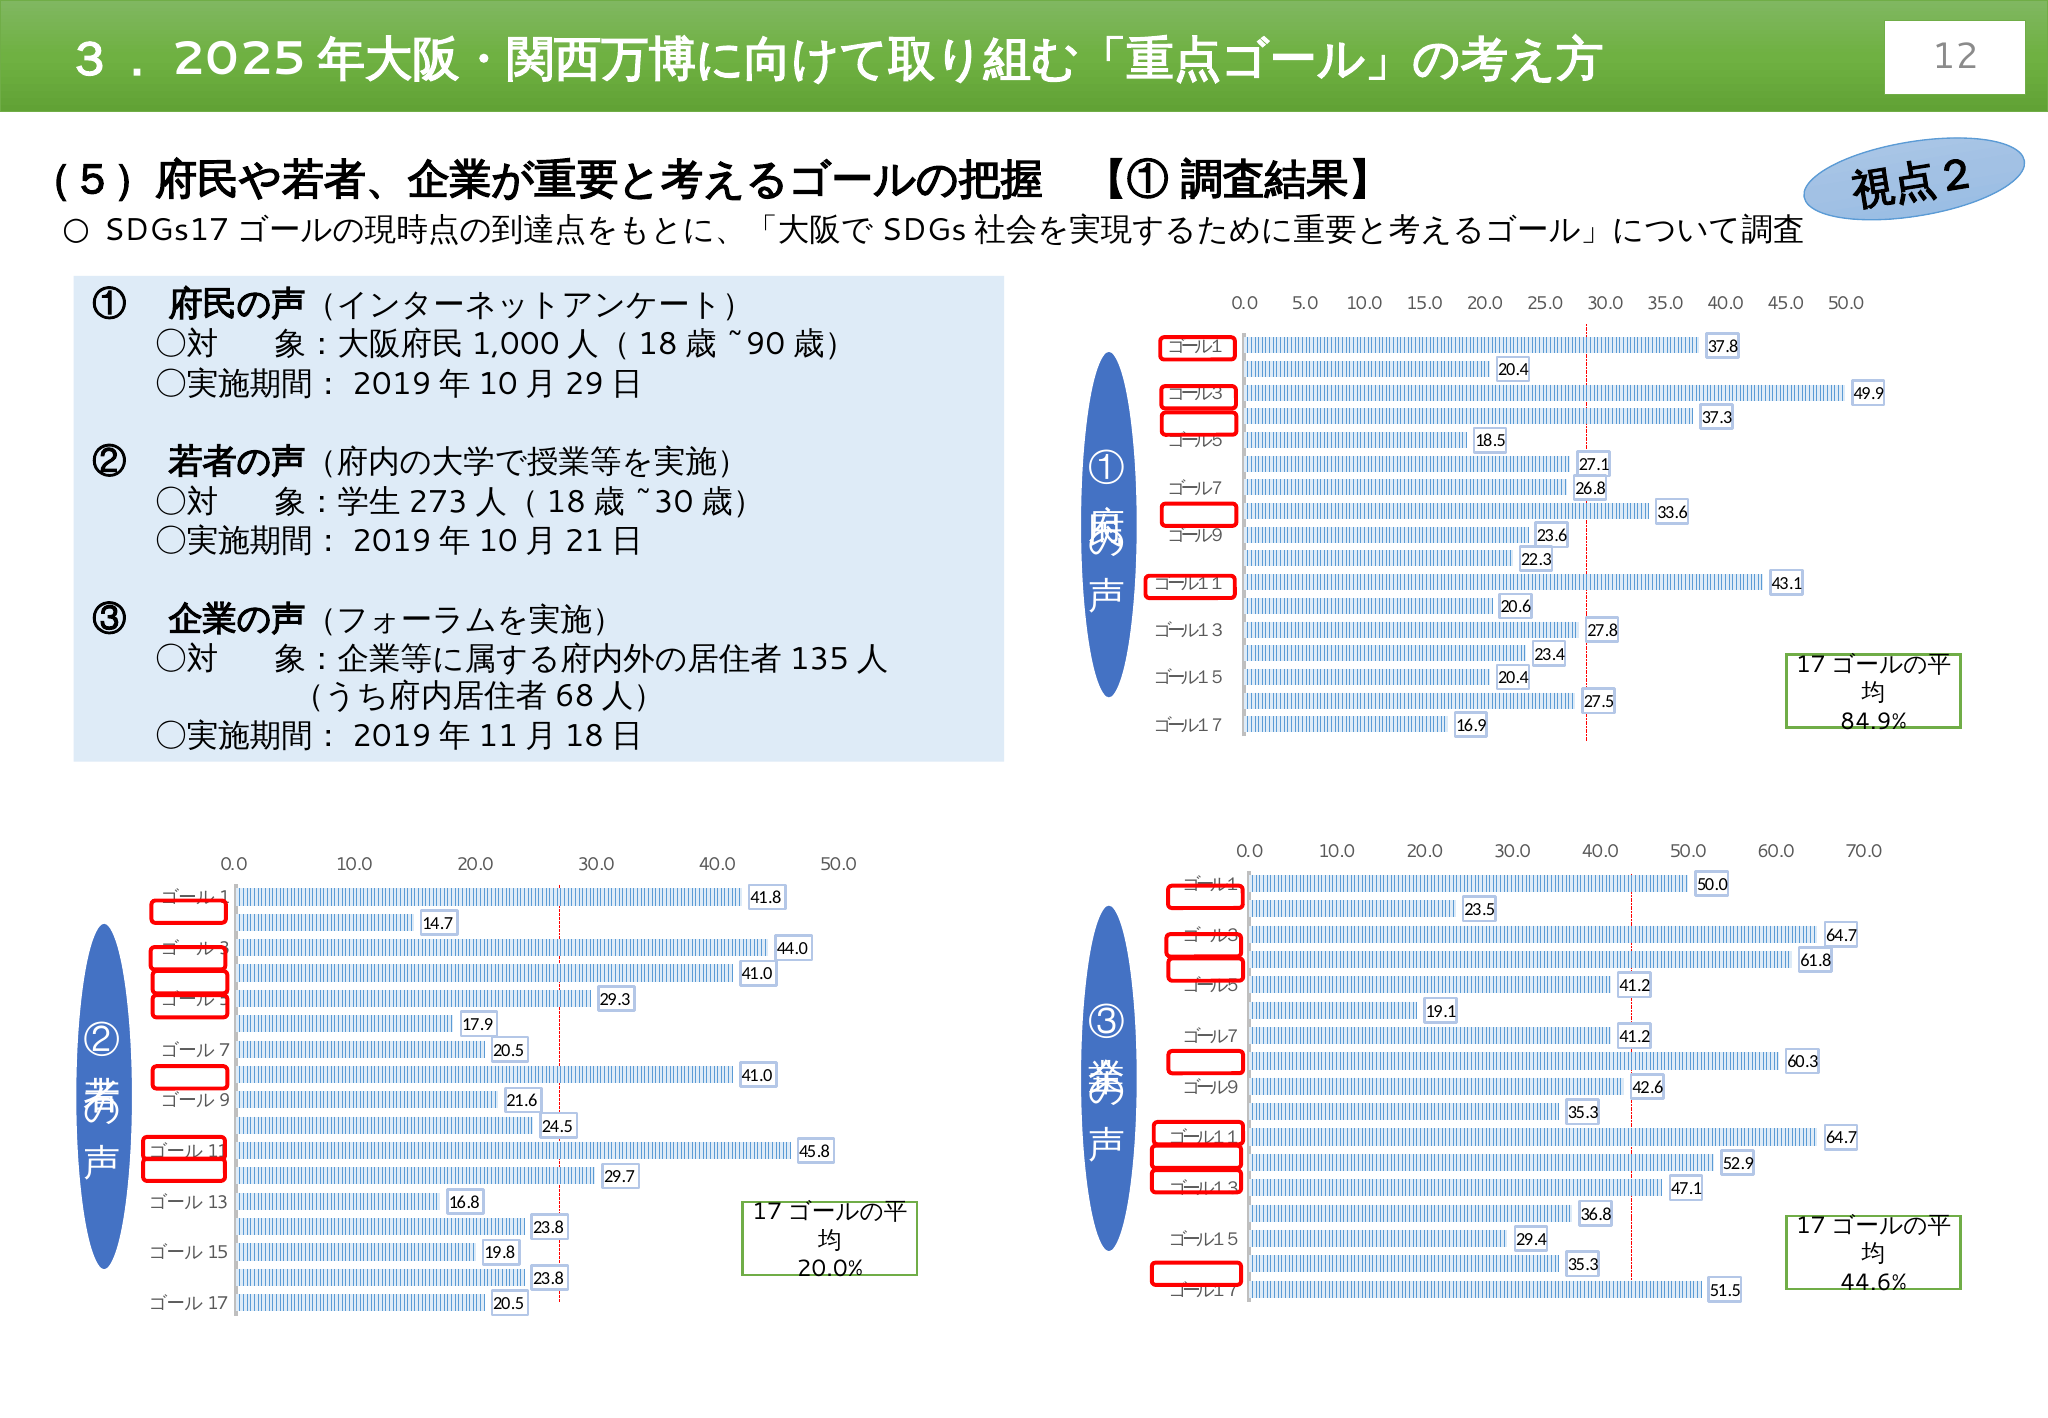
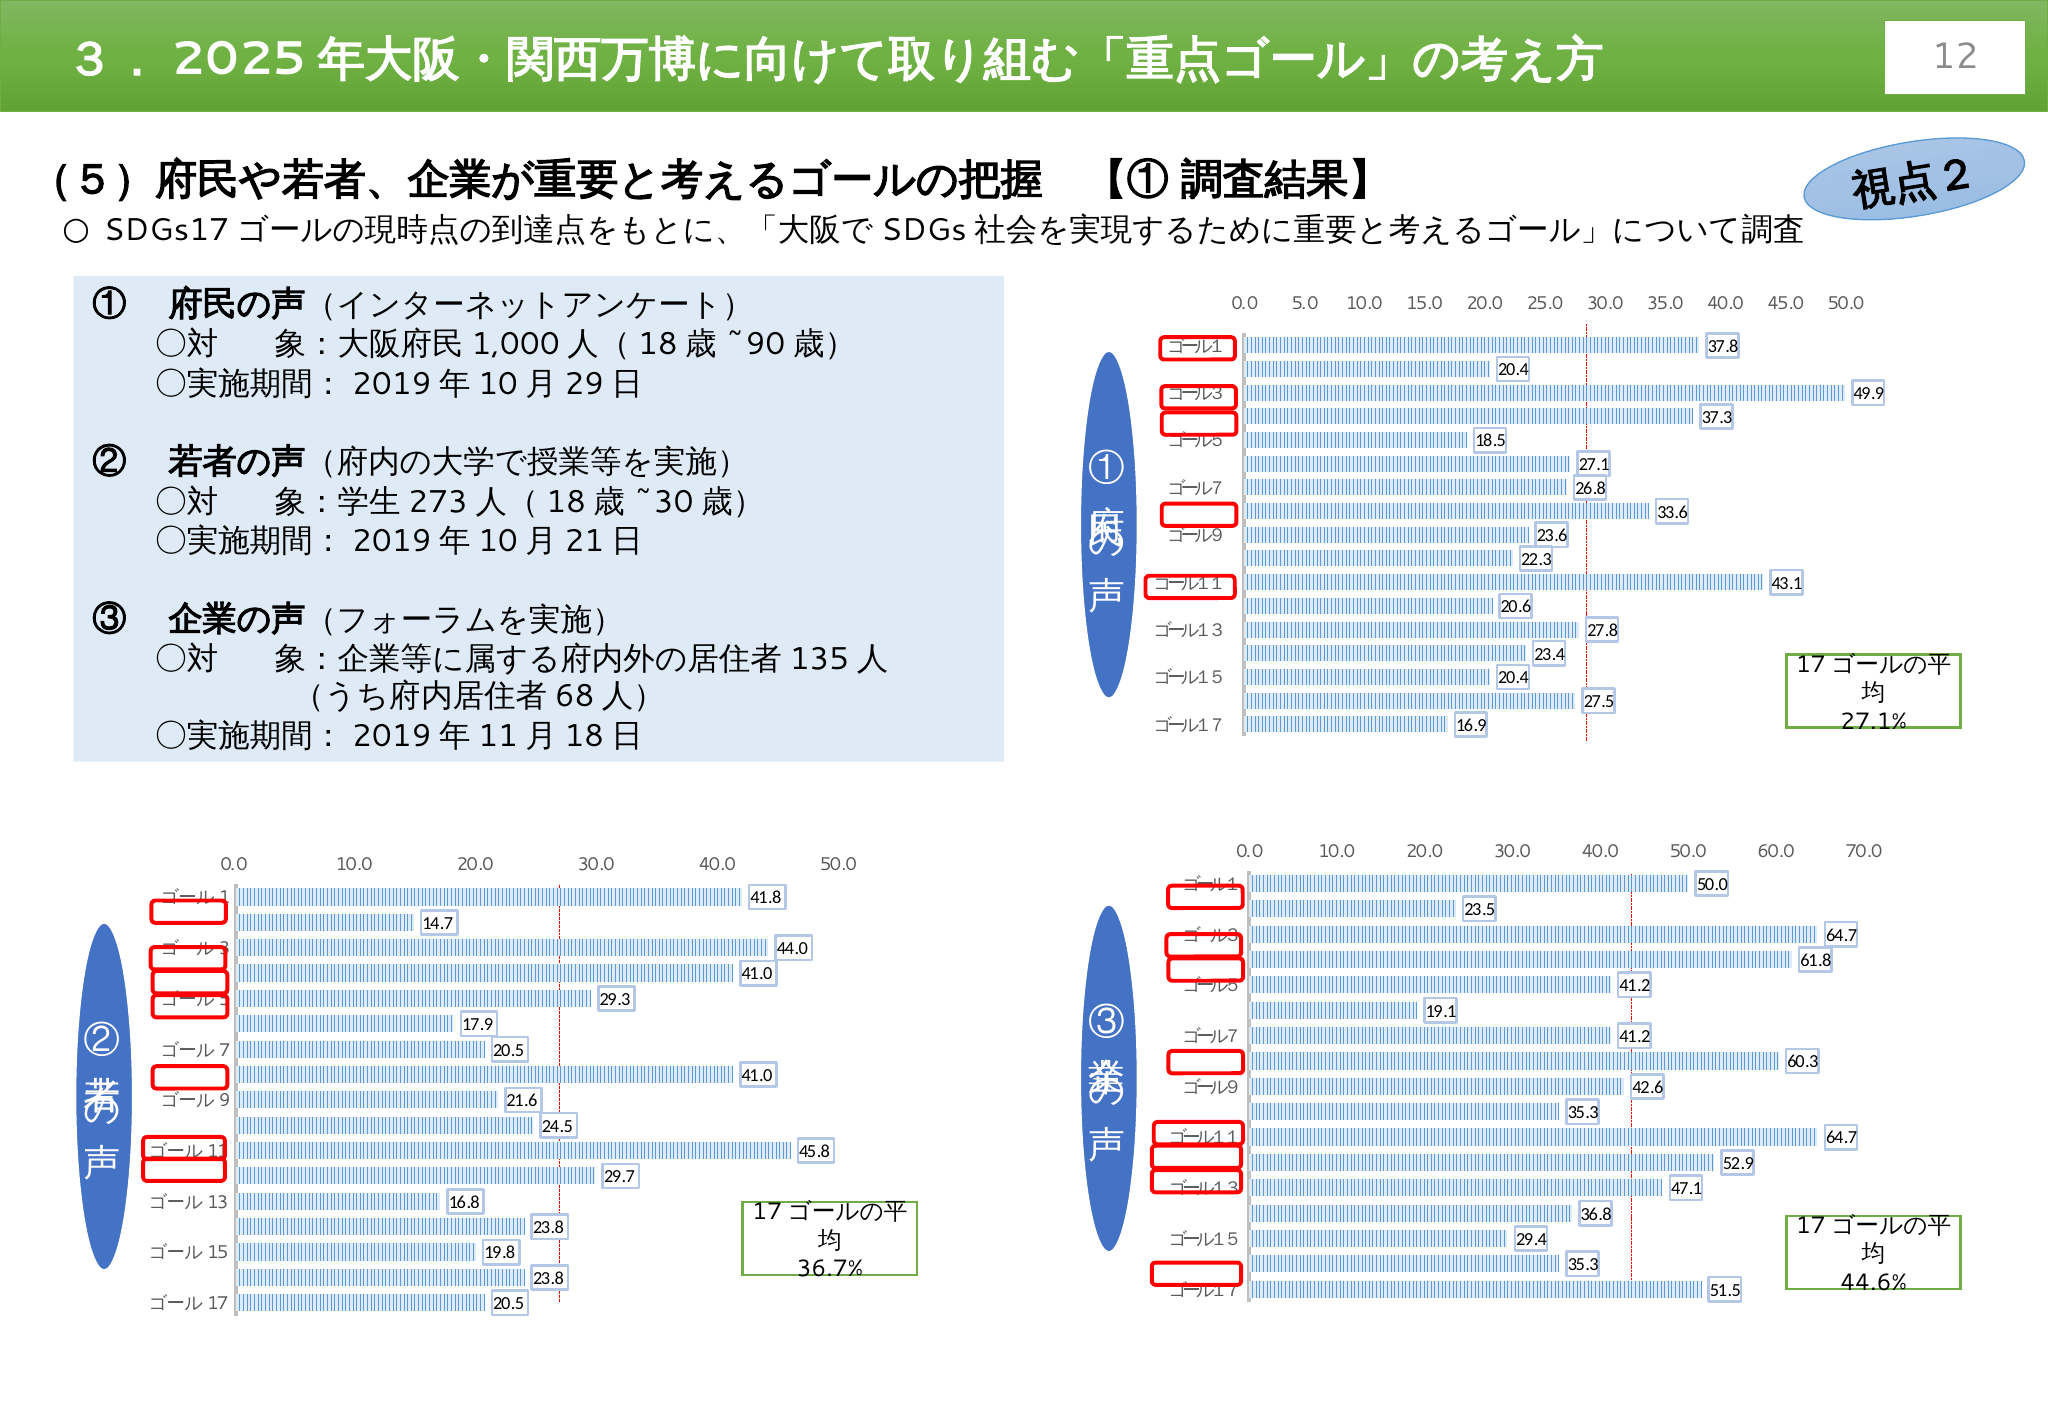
84.9%: 84.9% -> 27.1%
20.0%: 20.0% -> 36.7%
